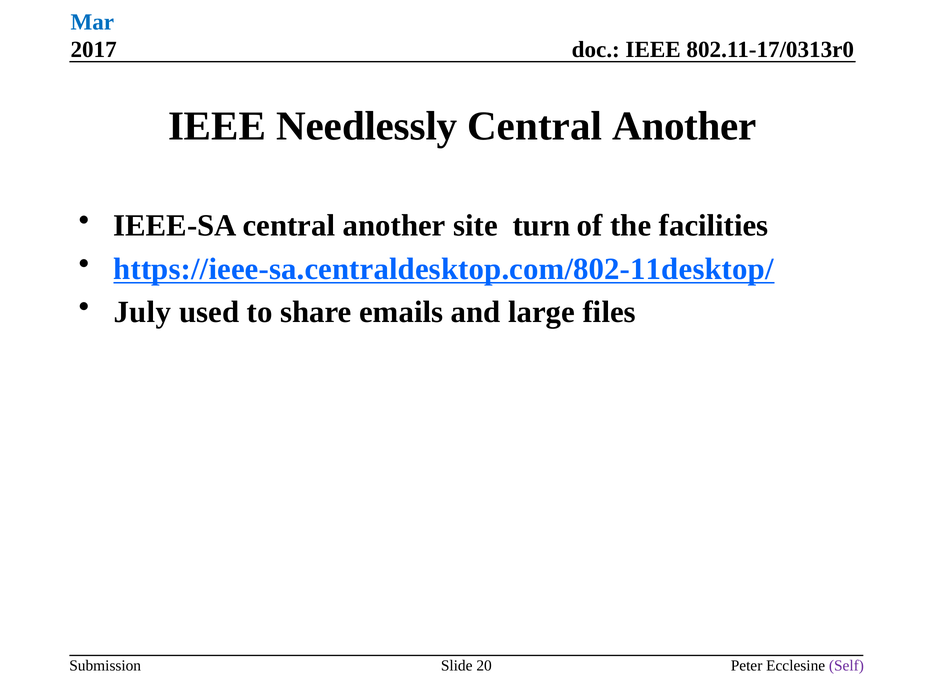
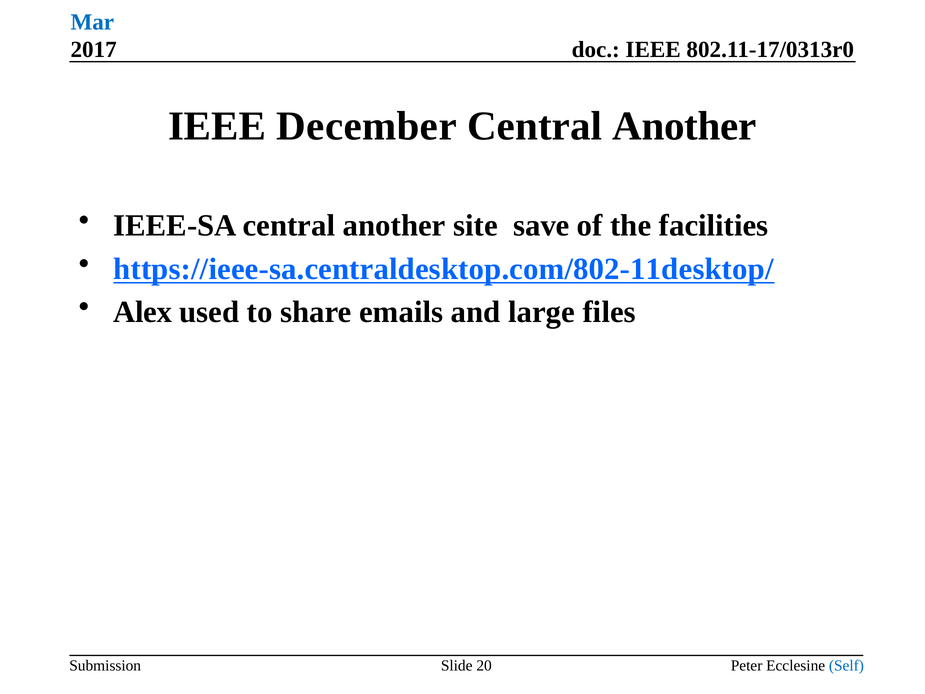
Needlessly: Needlessly -> December
turn: turn -> save
July: July -> Alex
Self colour: purple -> blue
